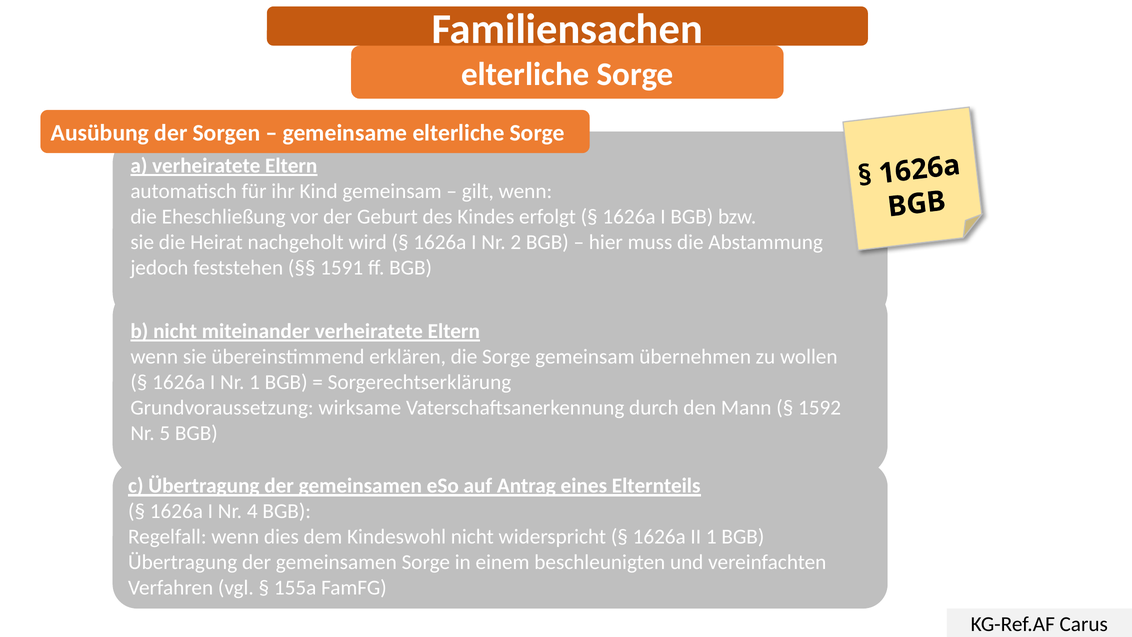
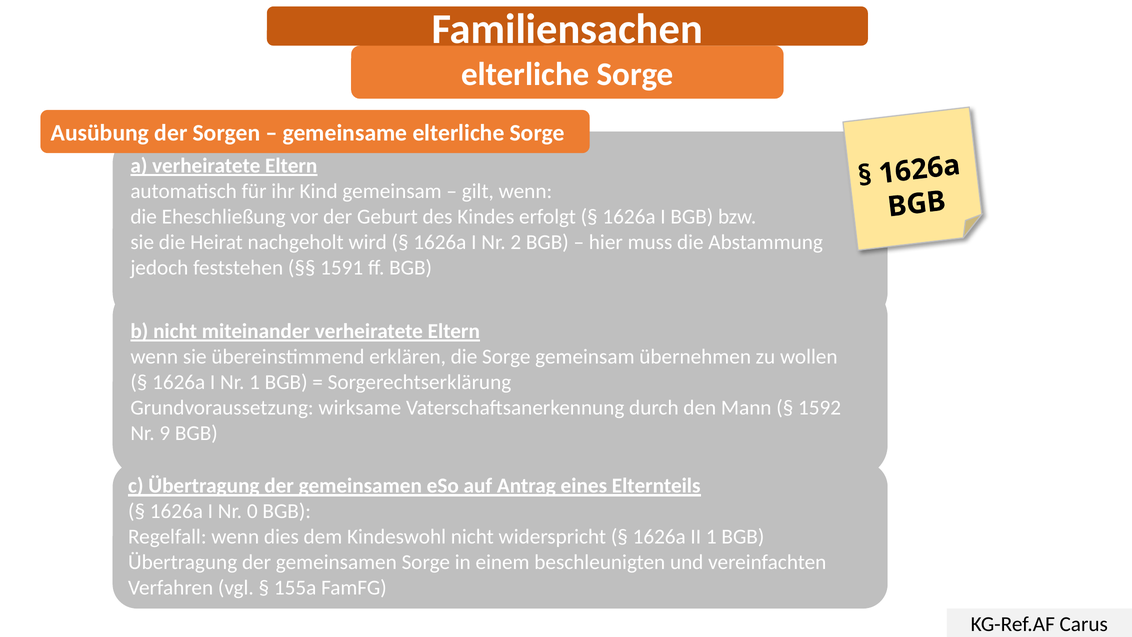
5: 5 -> 9
4: 4 -> 0
